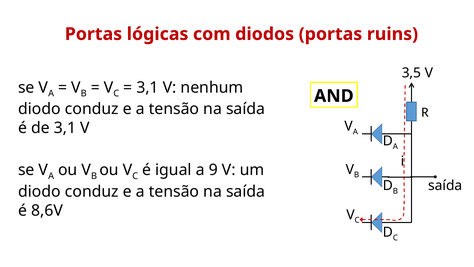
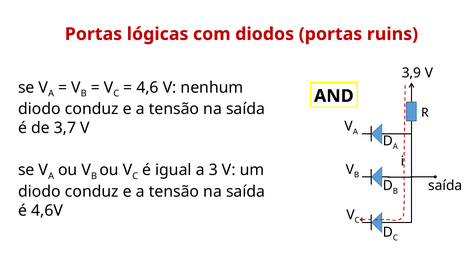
3,5: 3,5 -> 3,9
3,1 at (148, 87): 3,1 -> 4,6
de 3,1: 3,1 -> 3,7
9: 9 -> 3
8,6V: 8,6V -> 4,6V
